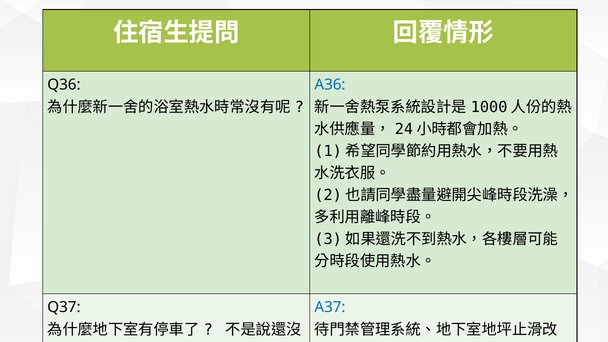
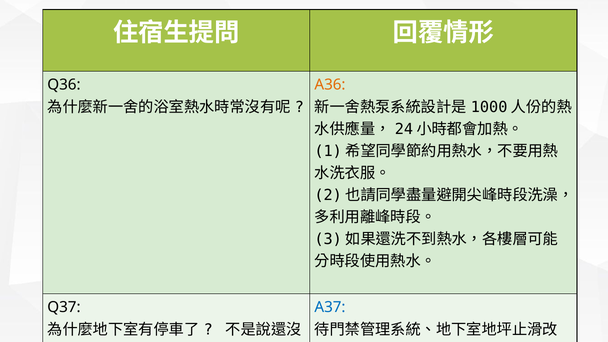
A36 colour: blue -> orange
